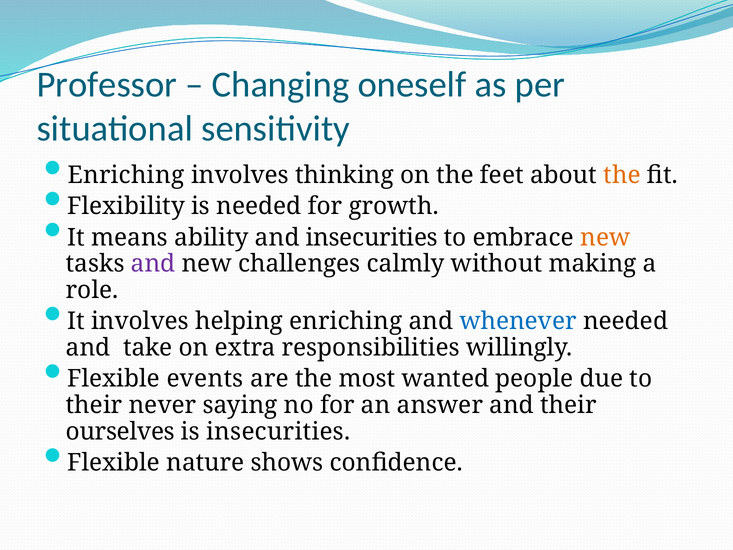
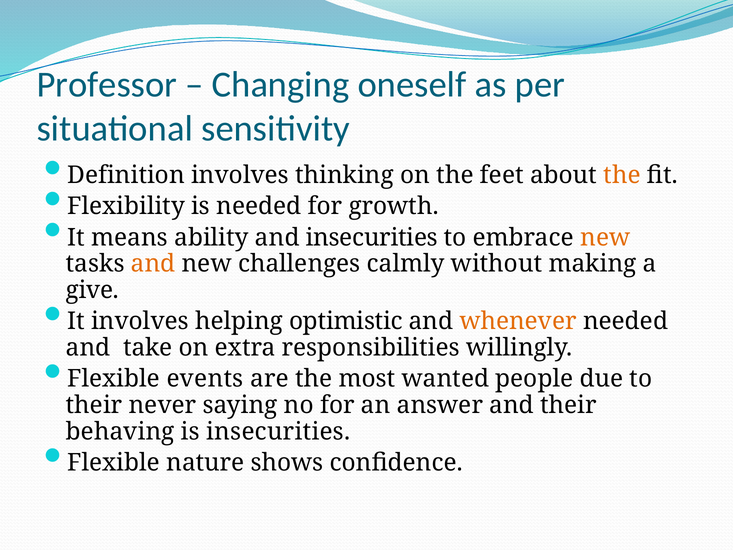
Enriching at (126, 175): Enriching -> Definition
and at (153, 264) colour: purple -> orange
role: role -> give
helping enriching: enriching -> optimistic
whenever colour: blue -> orange
ourselves: ourselves -> behaving
